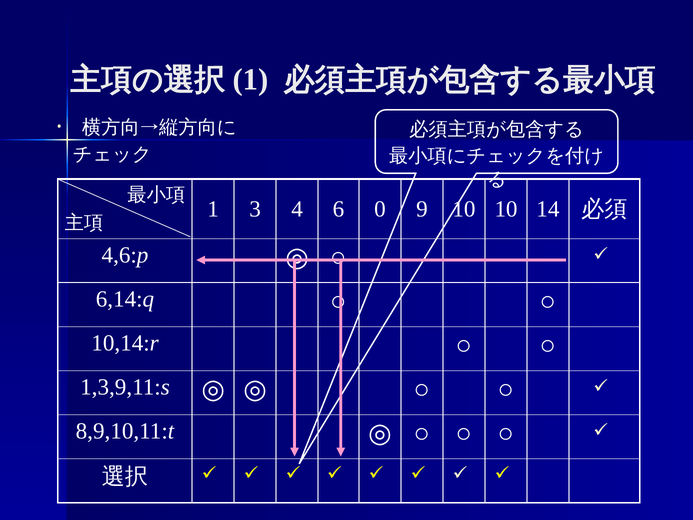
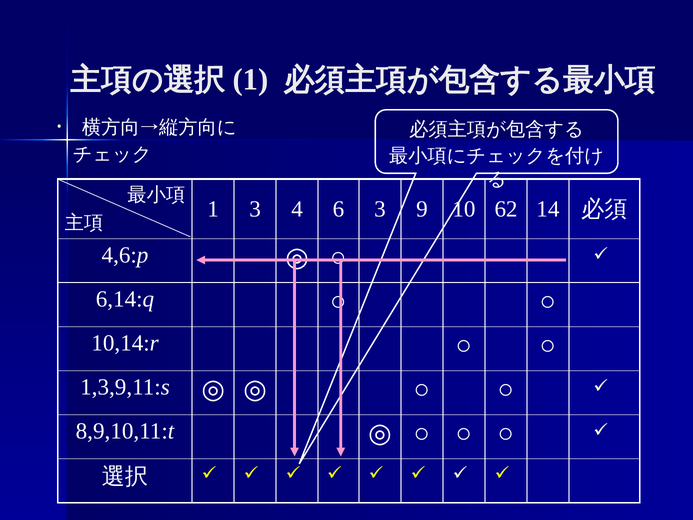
6 0: 0 -> 3
10 10: 10 -> 62
